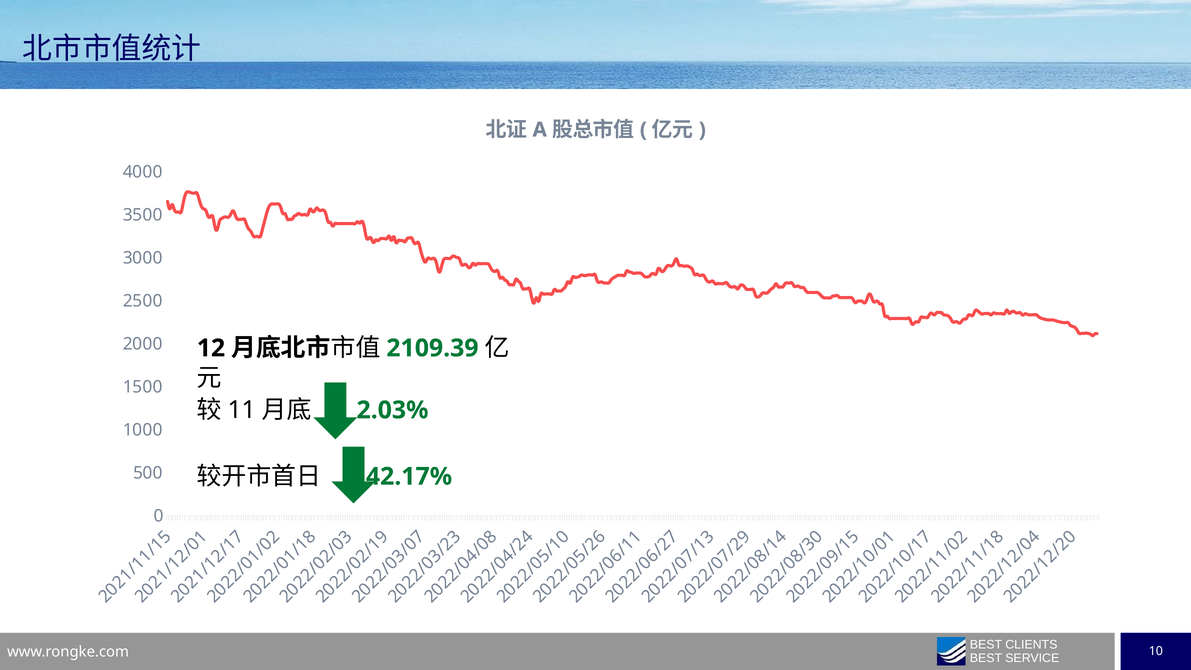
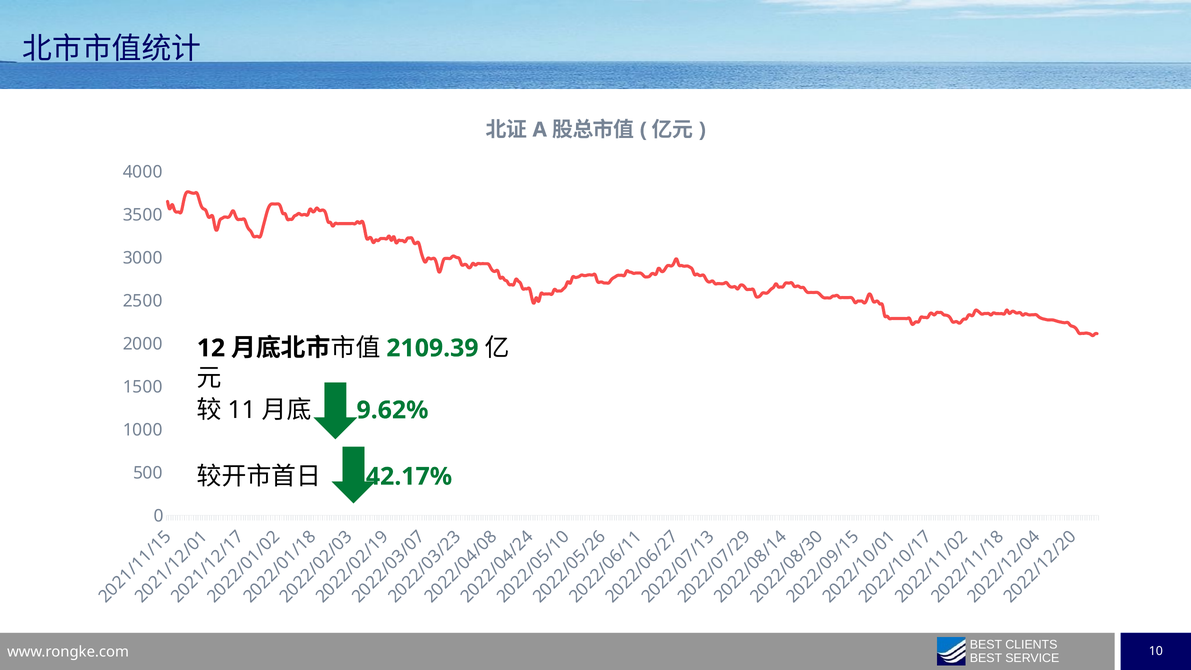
2.03%: 2.03% -> 9.62%
